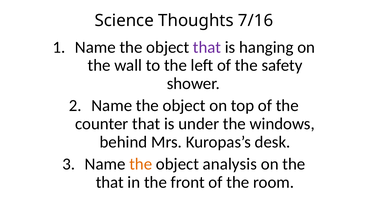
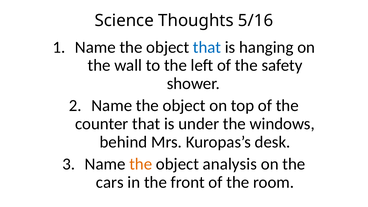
7/16: 7/16 -> 5/16
that at (207, 47) colour: purple -> blue
that at (110, 182): that -> cars
